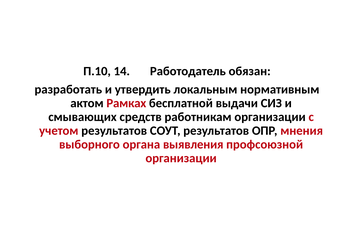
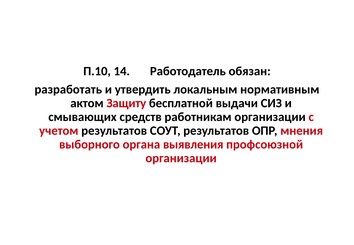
Рамках: Рамках -> Защиту
